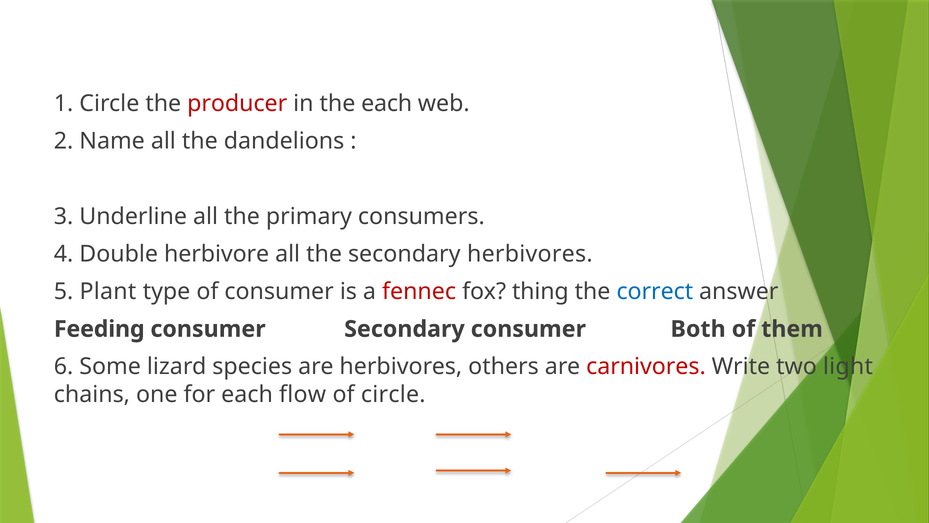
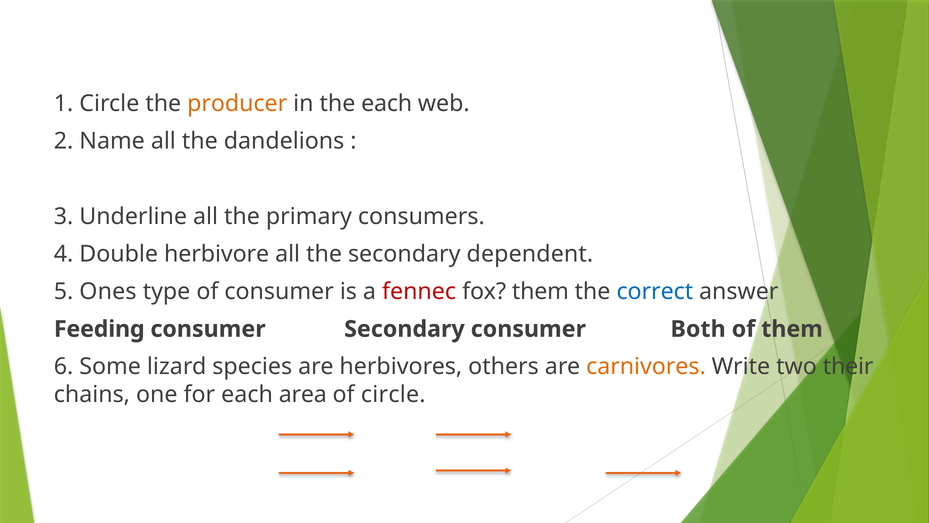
producer colour: red -> orange
secondary herbivores: herbivores -> dependent
Plant: Plant -> Ones
fox thing: thing -> them
carnivores colour: red -> orange
light: light -> their
flow: flow -> area
